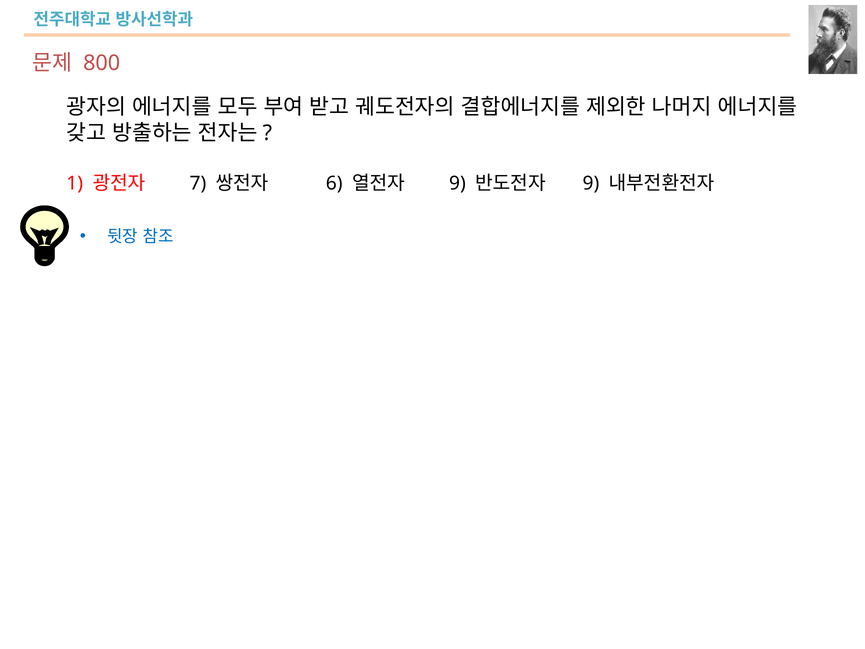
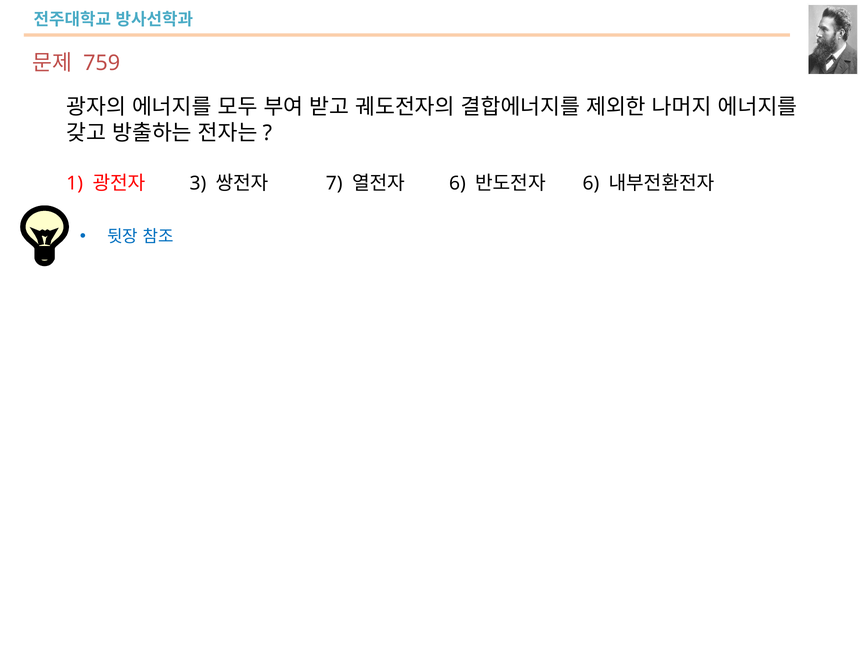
800: 800 -> 759
7: 7 -> 3
6: 6 -> 7
9 at (457, 183): 9 -> 6
9 at (591, 183): 9 -> 6
